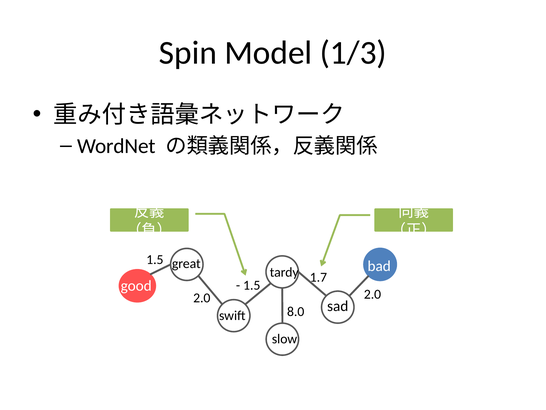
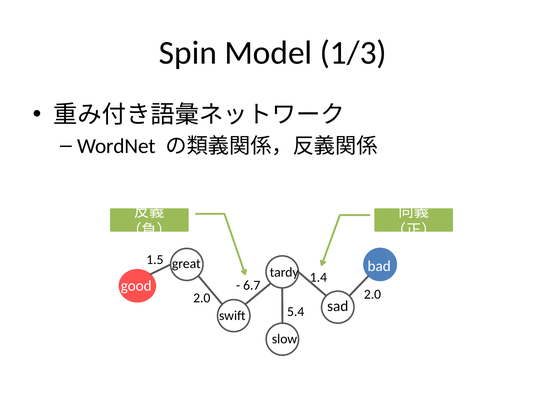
1.7: 1.7 -> 1.4
1.5 at (252, 285): 1.5 -> 6.7
8.0: 8.0 -> 5.4
